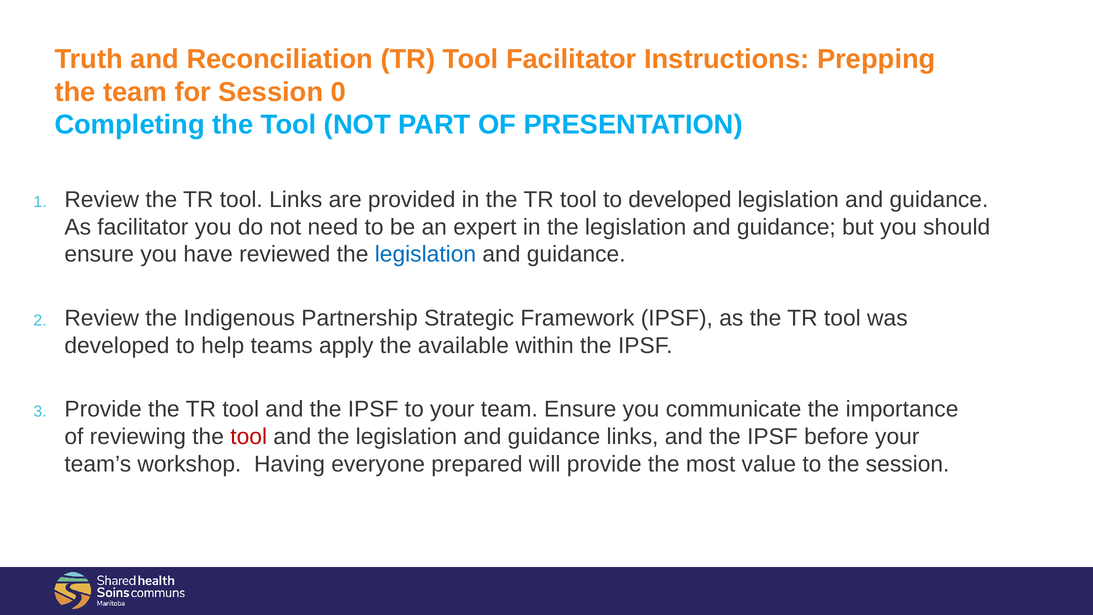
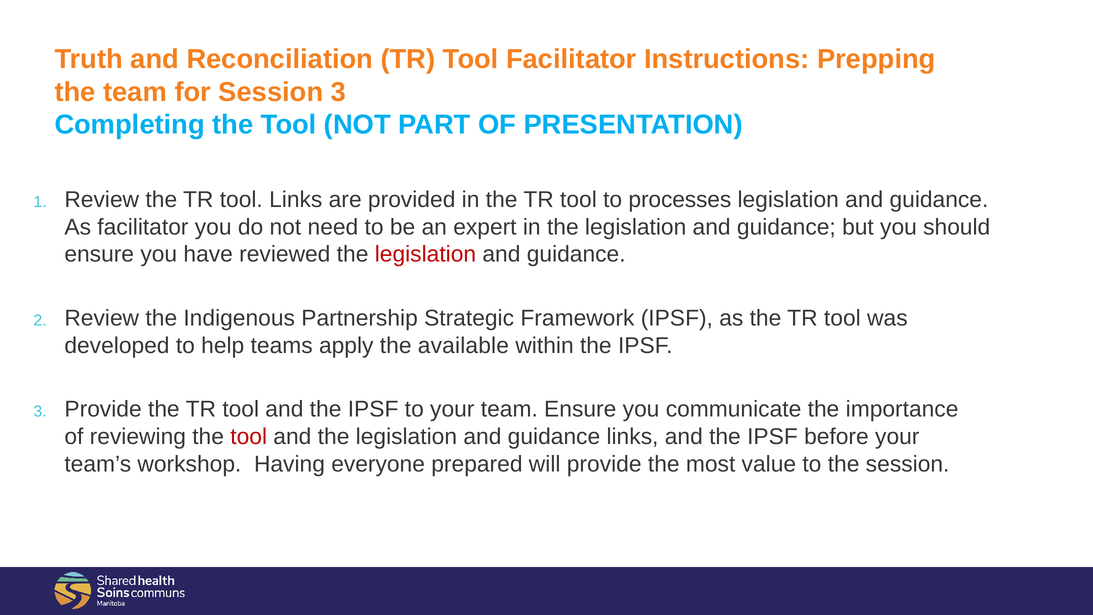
Session 0: 0 -> 3
to developed: developed -> processes
legislation at (425, 254) colour: blue -> red
